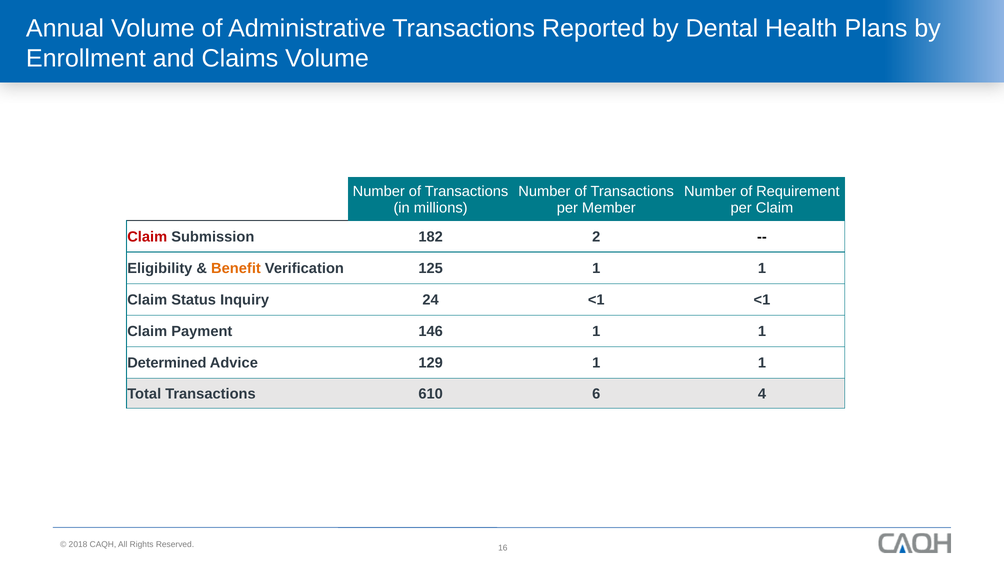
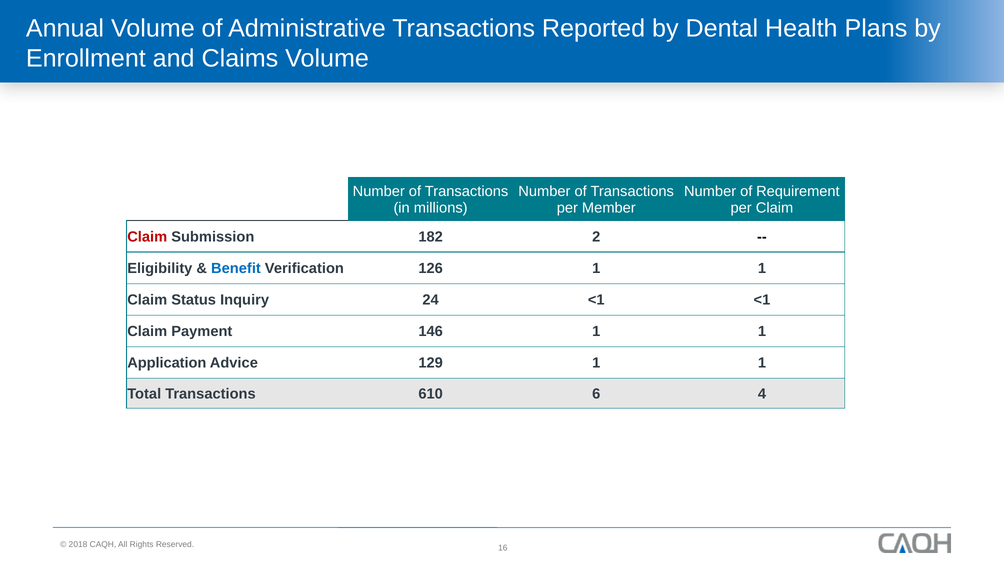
Benefit colour: orange -> blue
125: 125 -> 126
Determined: Determined -> Application
